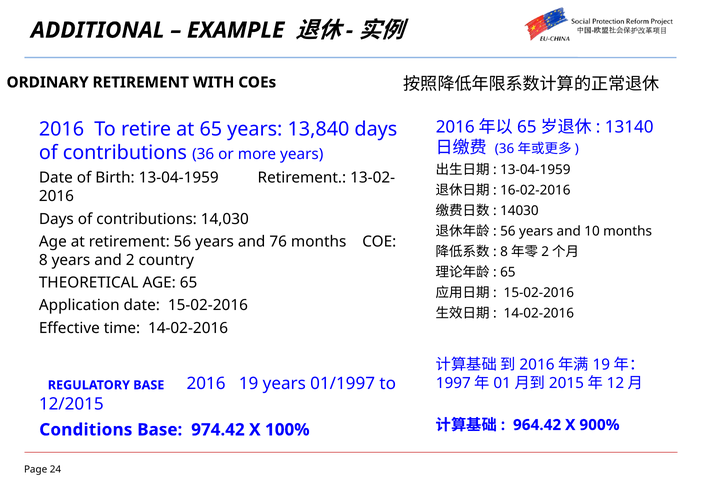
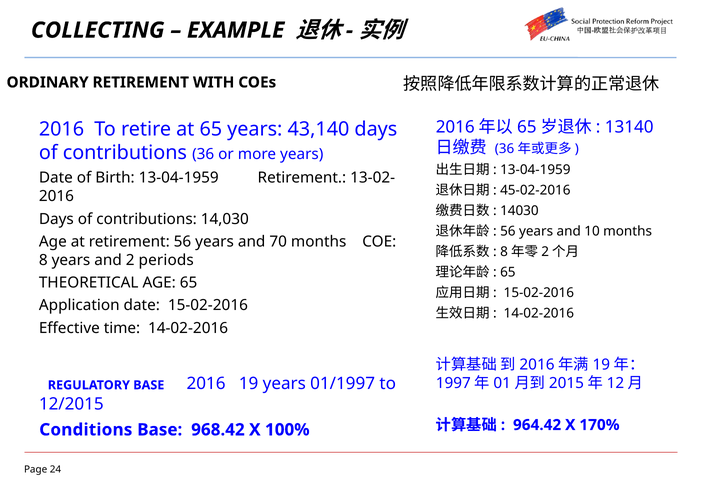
ADDITIONAL: ADDITIONAL -> COLLECTING
13,840: 13,840 -> 43,140
16-02-2016: 16-02-2016 -> 45-02-2016
76: 76 -> 70
country: country -> periods
900%: 900% -> 170%
974.42: 974.42 -> 968.42
